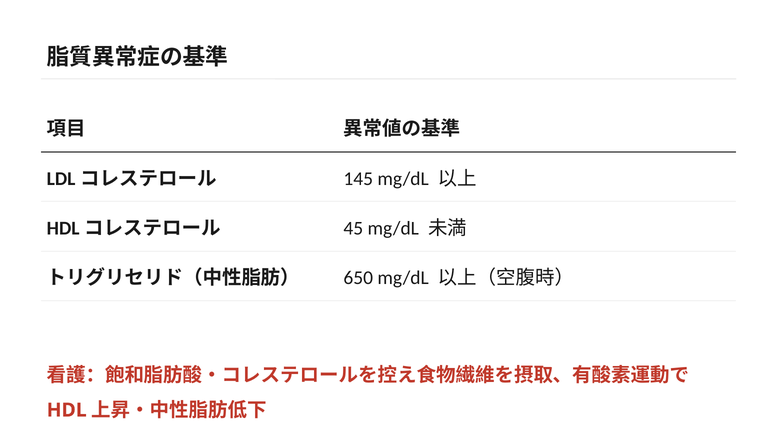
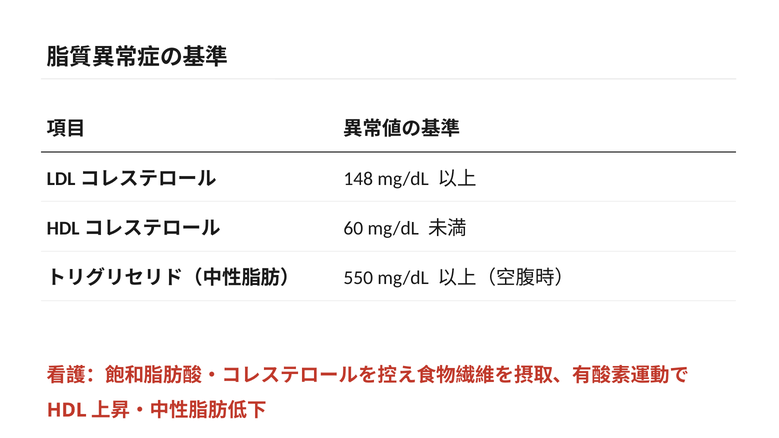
145: 145 -> 148
45: 45 -> 60
650: 650 -> 550
